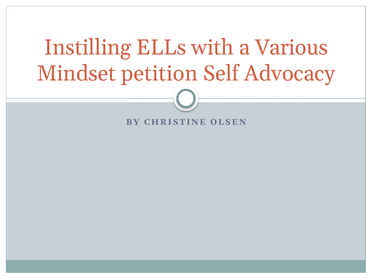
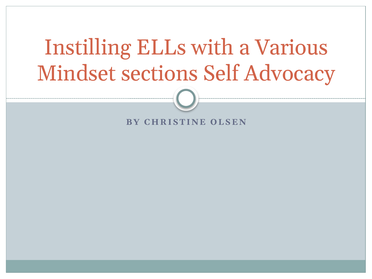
petition: petition -> sections
